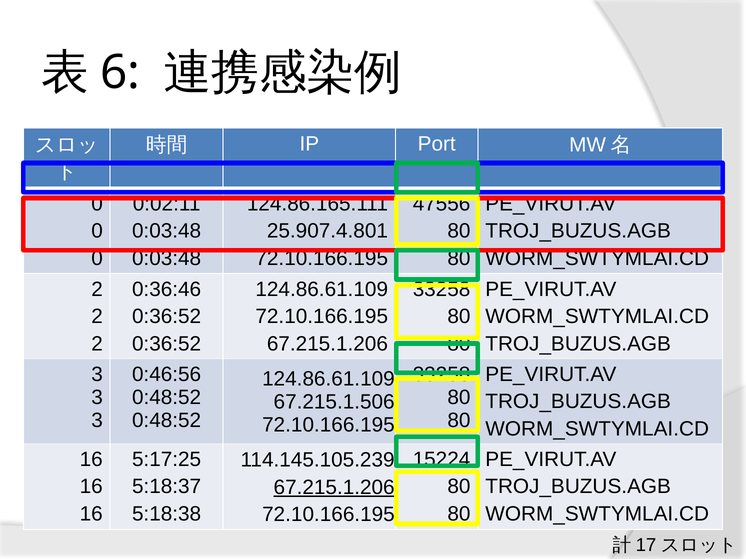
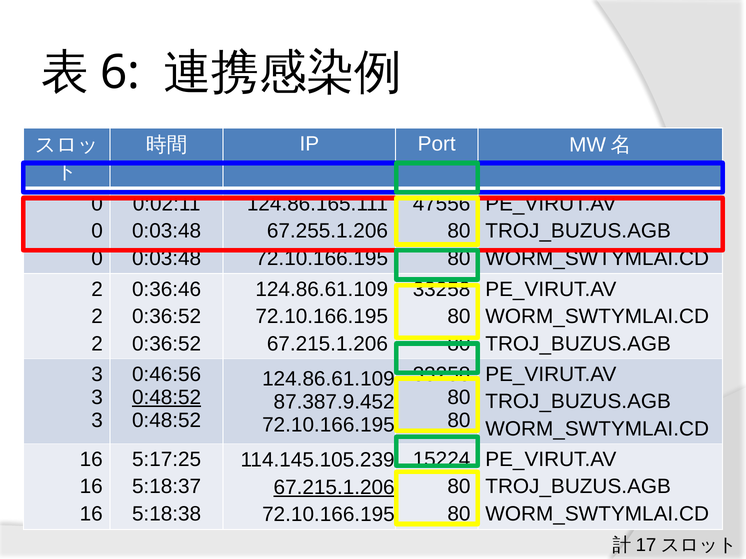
25.907.4.801: 25.907.4.801 -> 67.255.1.206
0:48:52 at (167, 398) underline: none -> present
67.215.1.506: 67.215.1.506 -> 87.387.9.452
